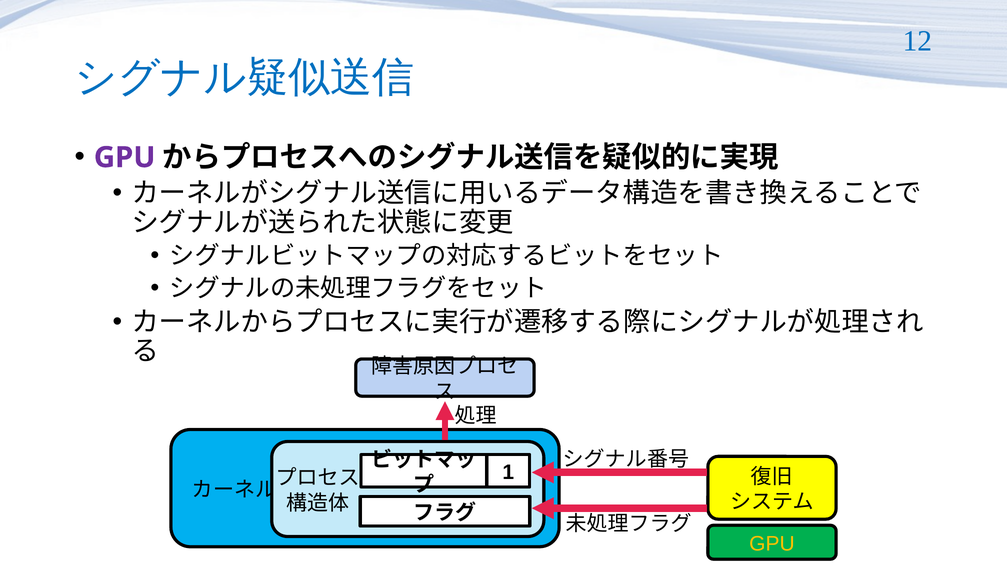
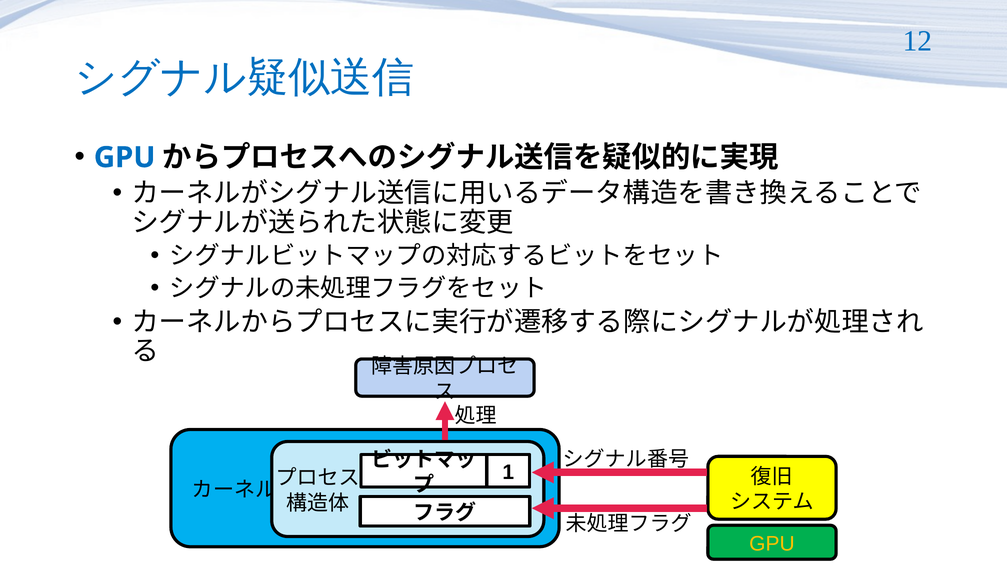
GPU at (125, 158) colour: purple -> blue
